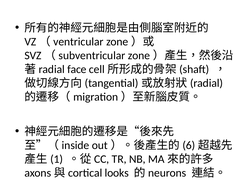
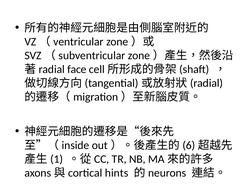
looks: looks -> hints
